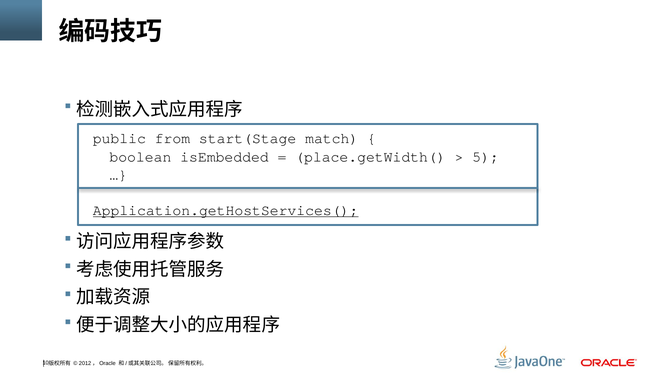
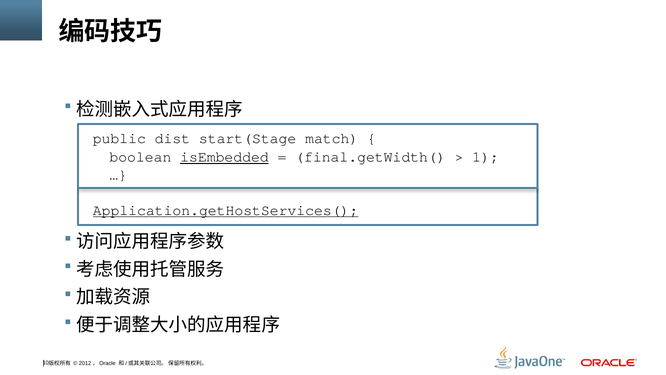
from: from -> dist
isEmbedded underline: none -> present
place.getWidth(: place.getWidth( -> final.getWidth(
5: 5 -> 1
